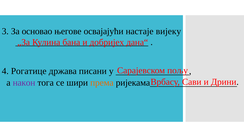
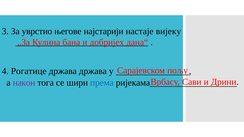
основао: основао -> уврстио
освајајући: освајајући -> најстарији
држава писани: писани -> држава
према colour: orange -> blue
